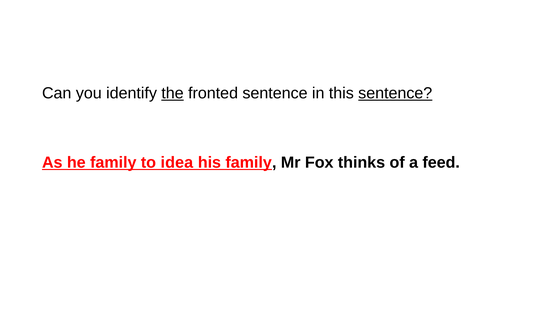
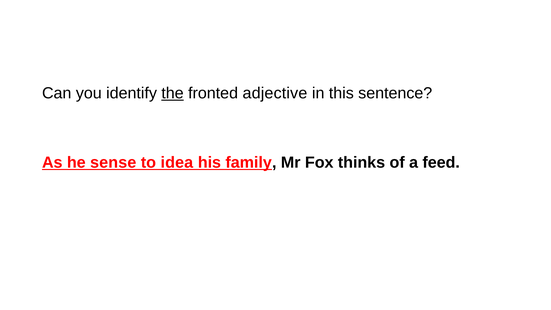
fronted sentence: sentence -> adjective
sentence at (395, 93) underline: present -> none
he family: family -> sense
